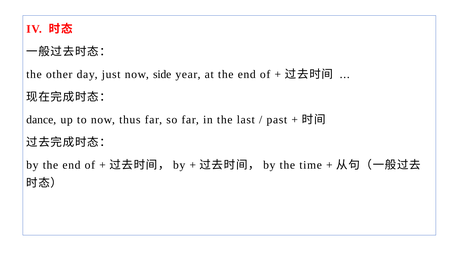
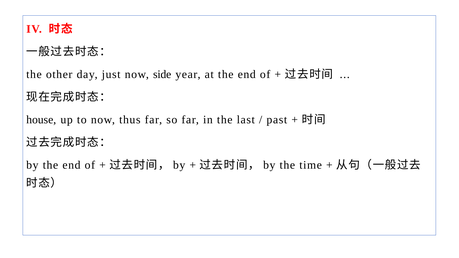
dance: dance -> house
